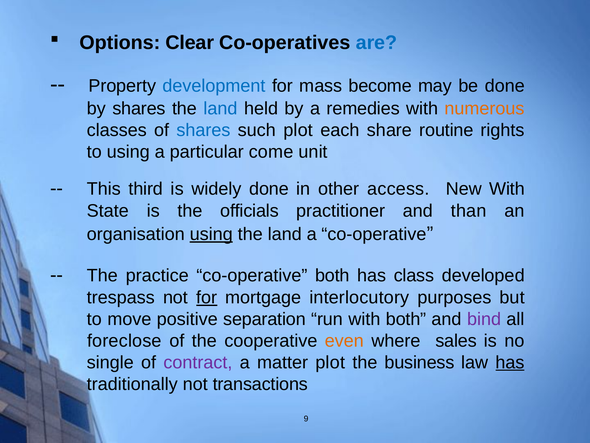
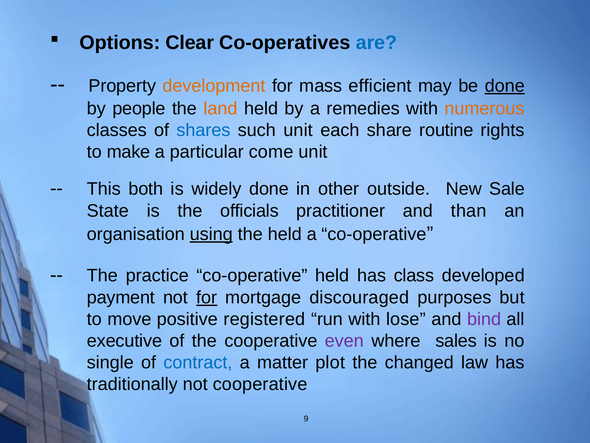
development colour: blue -> orange
become: become -> efficient
done at (505, 86) underline: none -> present
by shares: shares -> people
land at (221, 108) colour: blue -> orange
such plot: plot -> unit
to using: using -> make
third: third -> both
access: access -> outside
New With: With -> Sale
land at (285, 234): land -> held
co-operative both: both -> held
trespass: trespass -> payment
interlocutory: interlocutory -> discouraged
separation: separation -> registered
with both: both -> lose
foreclose: foreclose -> executive
even colour: orange -> purple
contract colour: purple -> blue
business: business -> changed
has at (510, 362) underline: present -> none
not transactions: transactions -> cooperative
